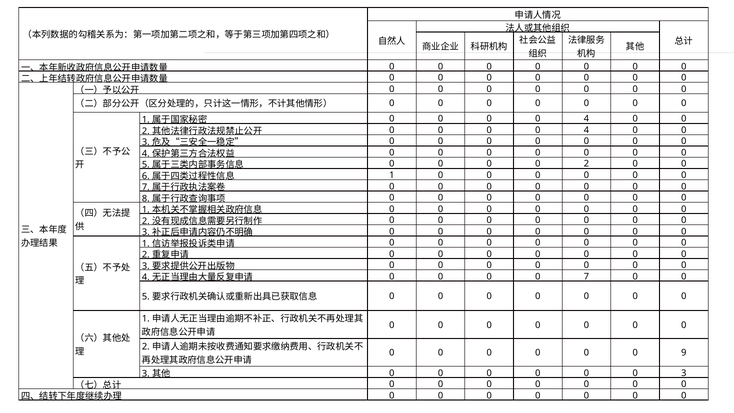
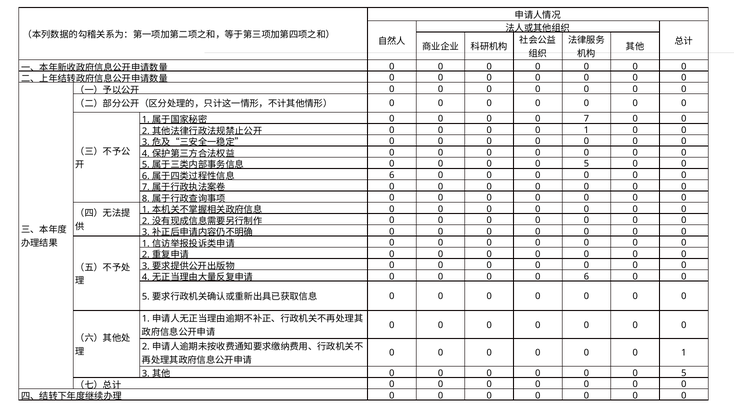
4 at (586, 119): 4 -> 7
4 at (586, 130): 4 -> 1
2 at (586, 164): 2 -> 5
1 at (392, 175): 1 -> 6
7 at (586, 276): 7 -> 6
9 at (684, 353): 9 -> 1
3 at (684, 373): 3 -> 5
